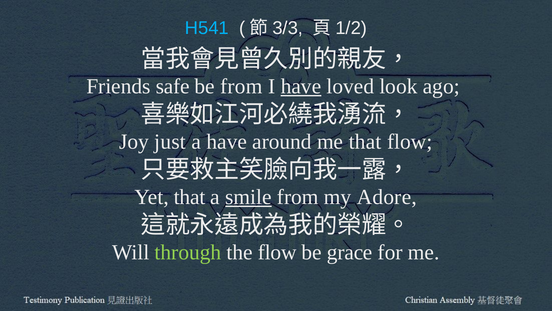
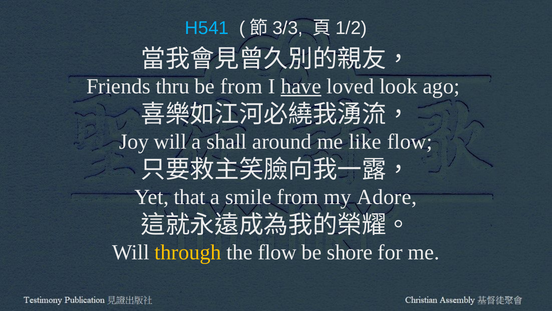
safe: safe -> thru
Joy just: just -> will
a have: have -> shall
me that: that -> like
smile underline: present -> none
through colour: light green -> yellow
grace: grace -> shore
